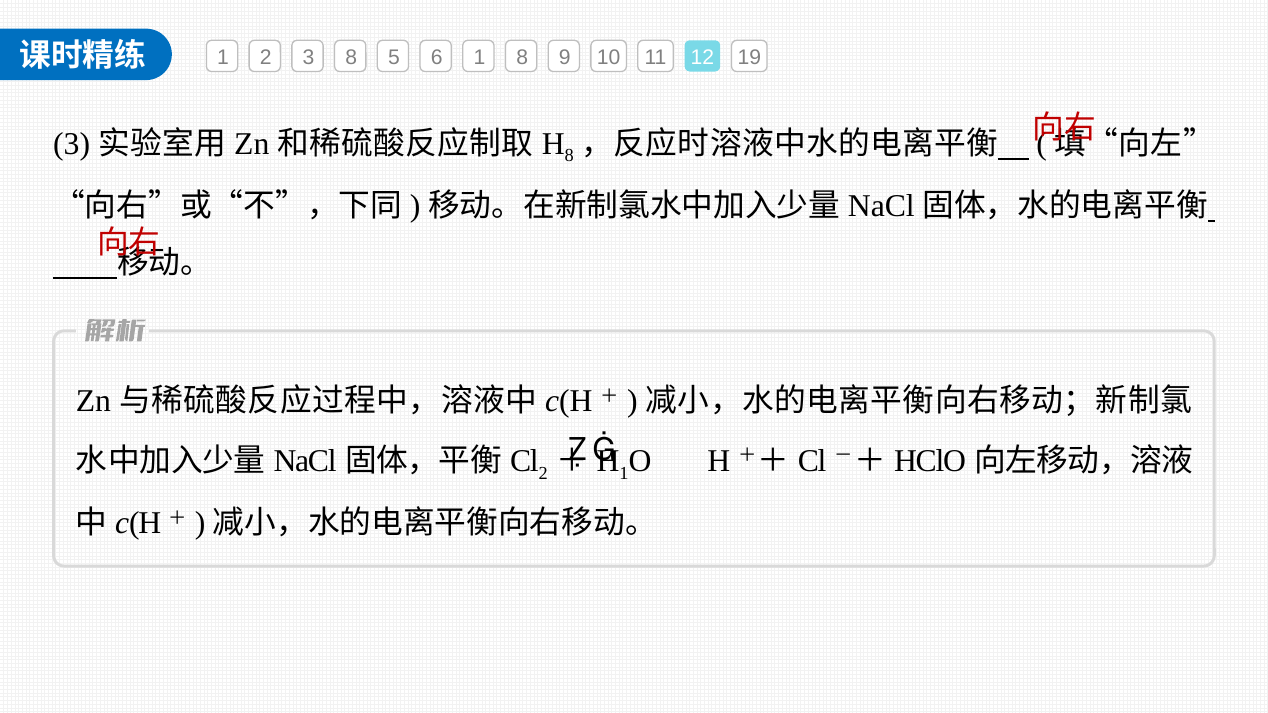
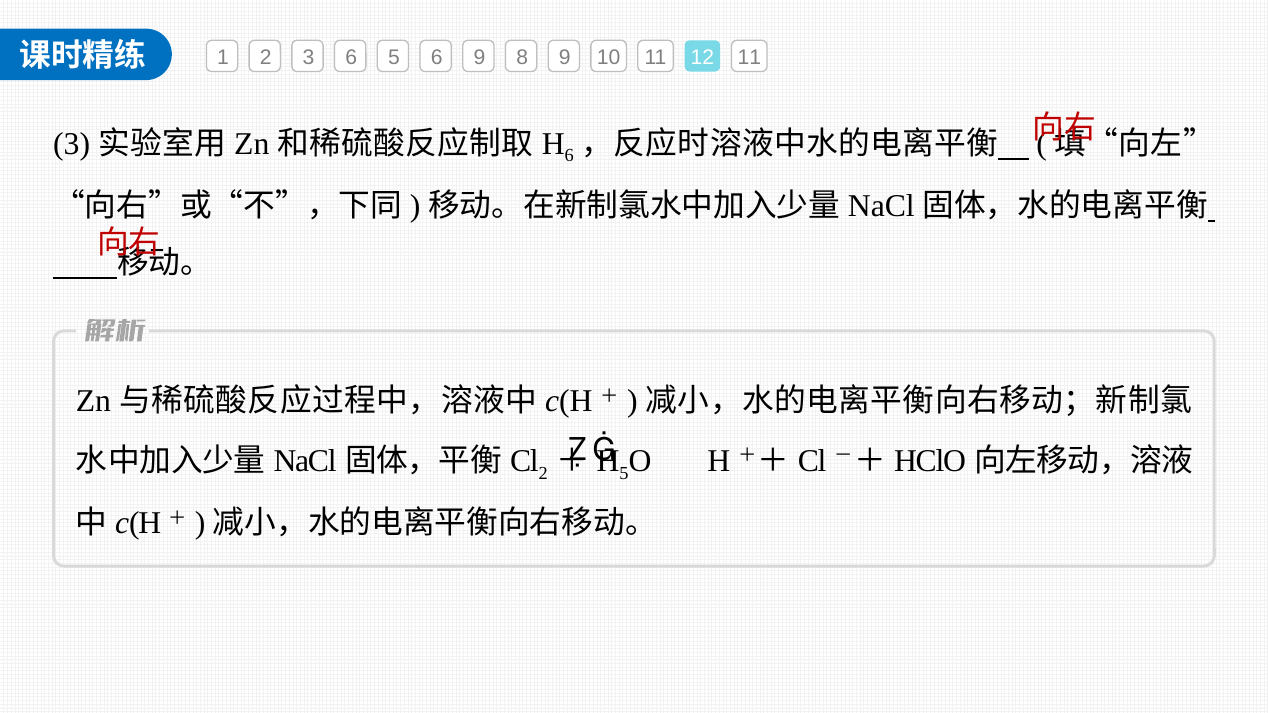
3 8: 8 -> 6
6 1: 1 -> 9
12 19: 19 -> 11
8 at (569, 156): 8 -> 6
1 at (624, 474): 1 -> 5
